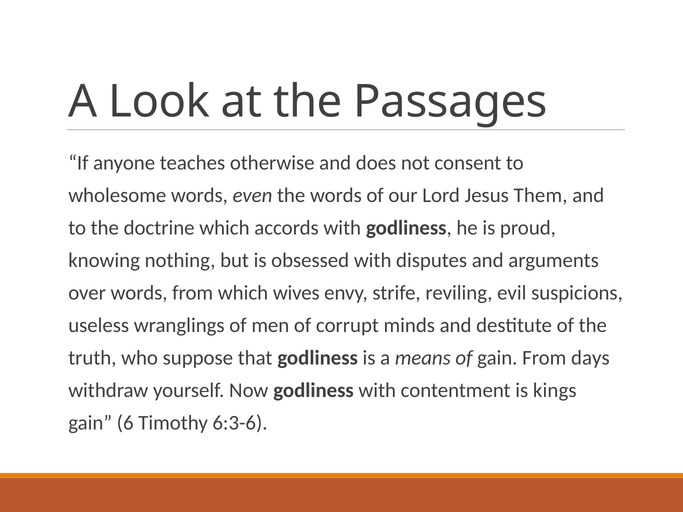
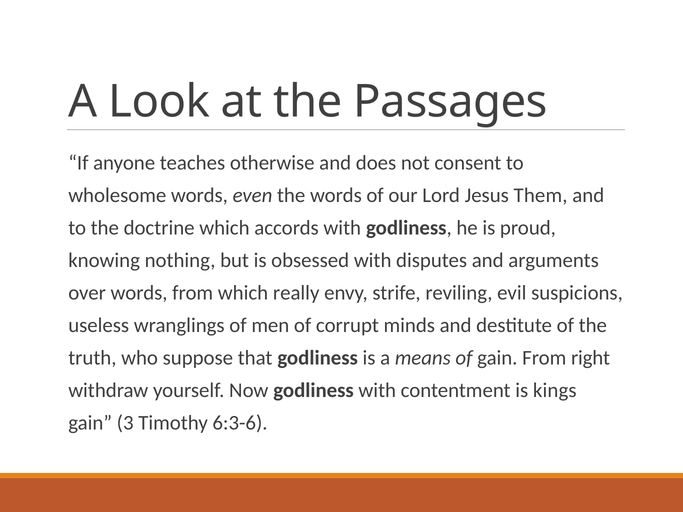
wives: wives -> really
days: days -> right
6: 6 -> 3
